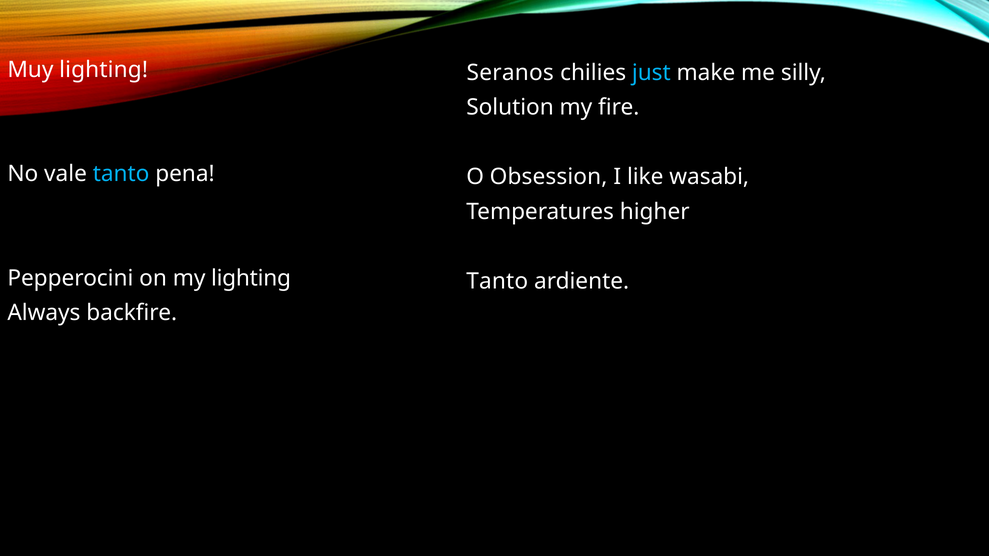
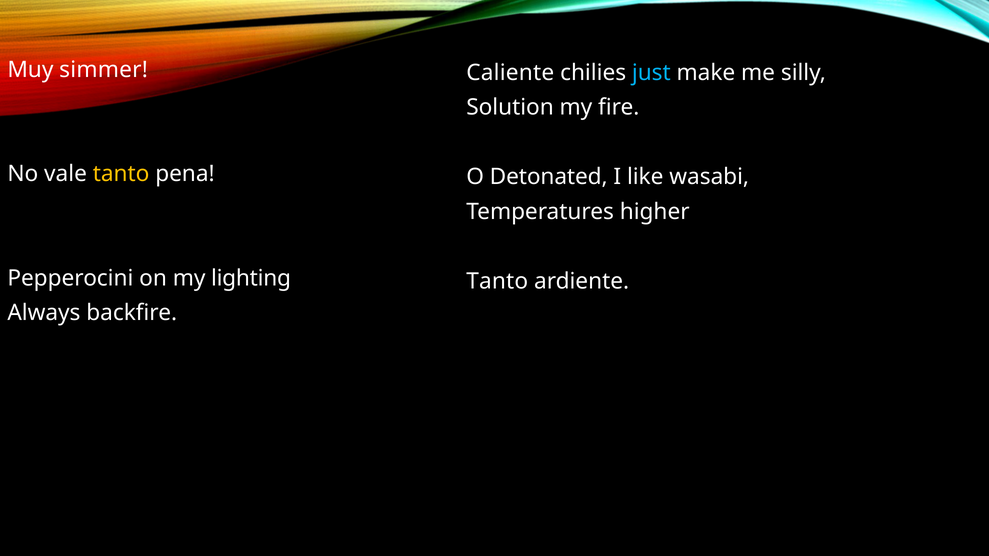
Muy lighting: lighting -> simmer
Seranos: Seranos -> Caliente
tanto at (121, 174) colour: light blue -> yellow
Obsession: Obsession -> Detonated
